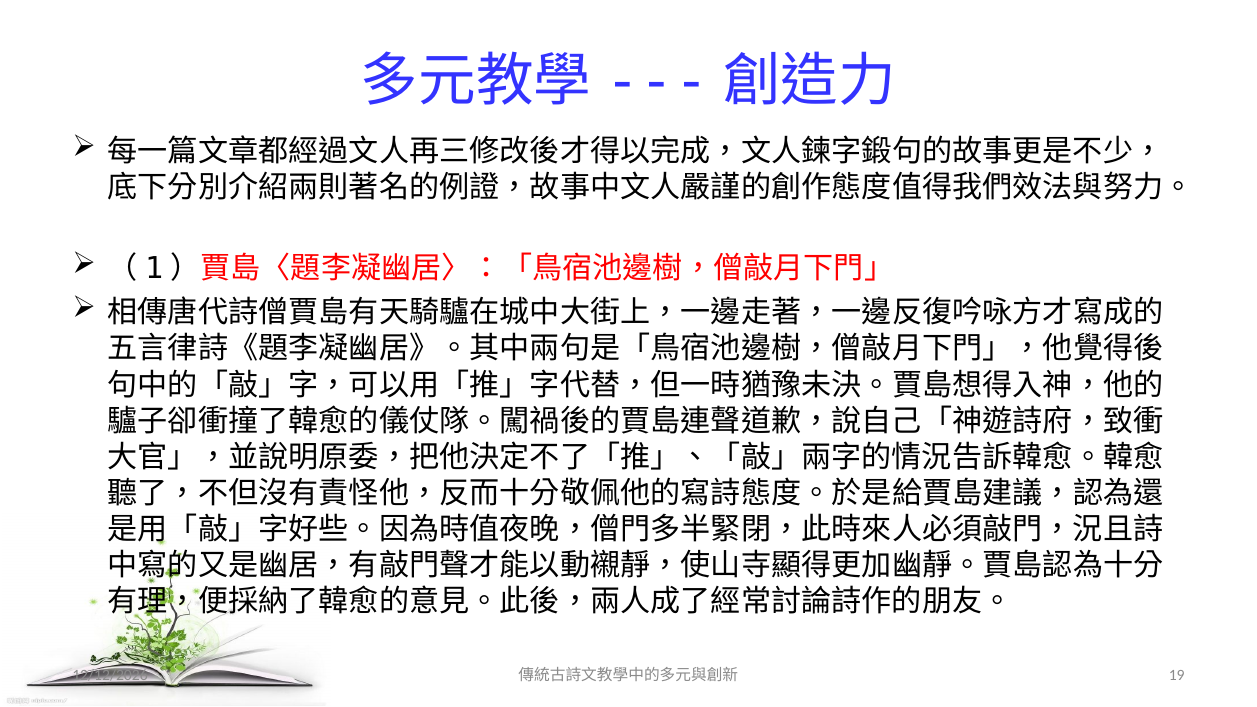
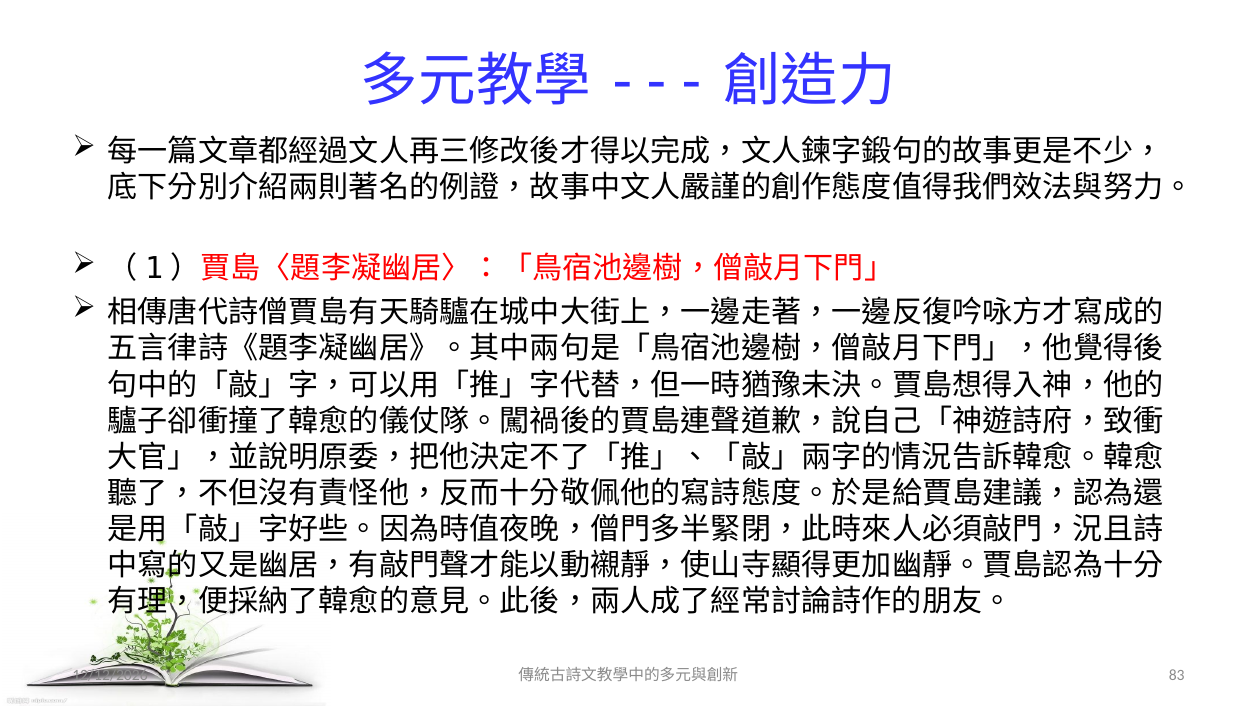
19: 19 -> 83
